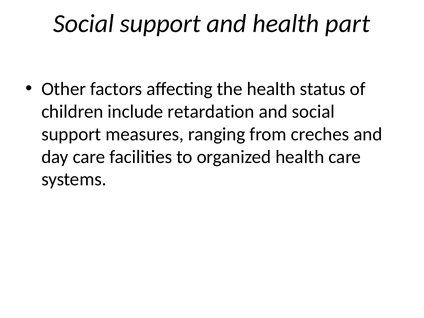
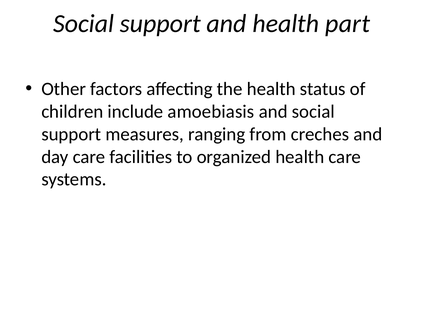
retardation: retardation -> amoebiasis
